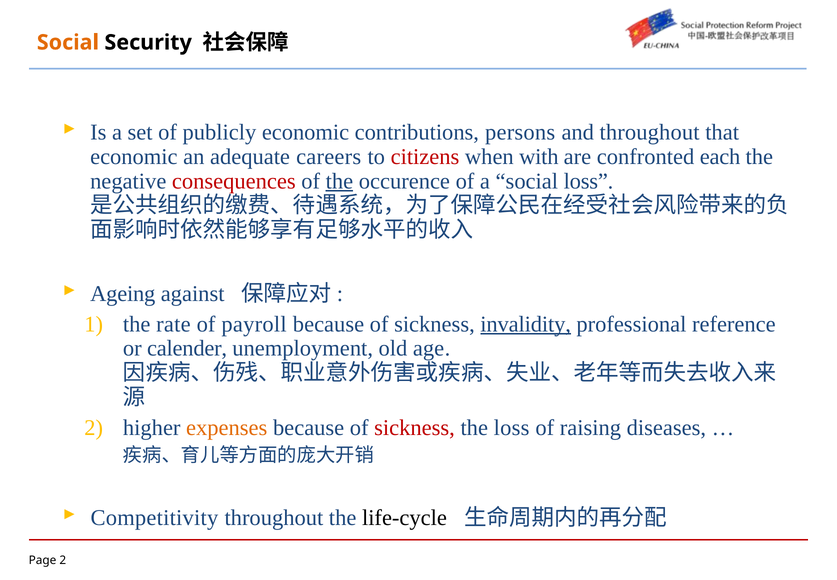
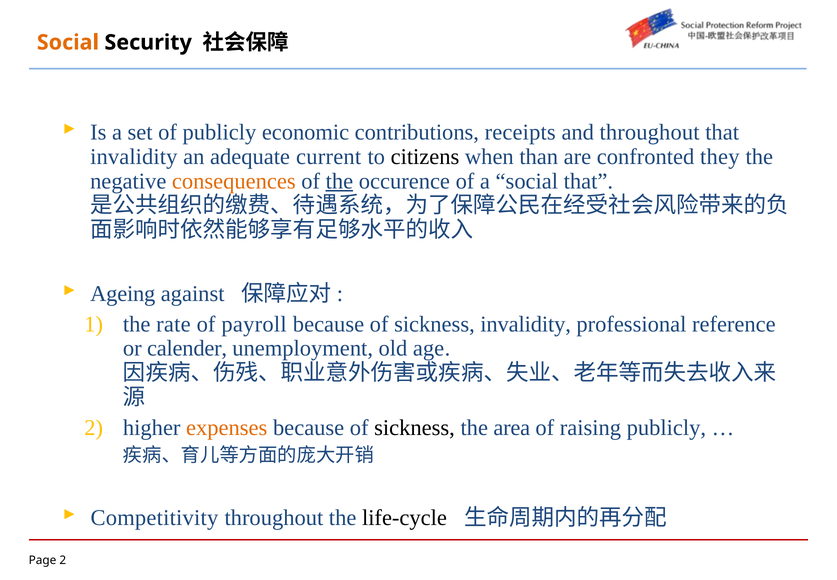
persons: persons -> receipts
economic at (134, 157): economic -> invalidity
careers: careers -> current
citizens colour: red -> black
with: with -> than
each: each -> they
consequences colour: red -> orange
social loss: loss -> that
invalidity at (526, 324) underline: present -> none
sickness at (415, 427) colour: red -> black
the loss: loss -> area
raising diseases: diseases -> publicly
